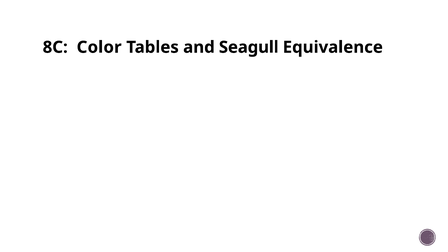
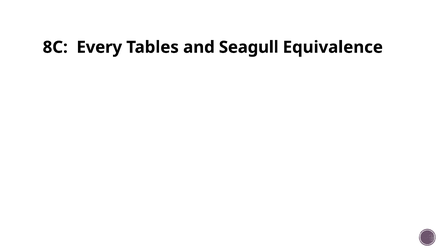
Color: Color -> Every
